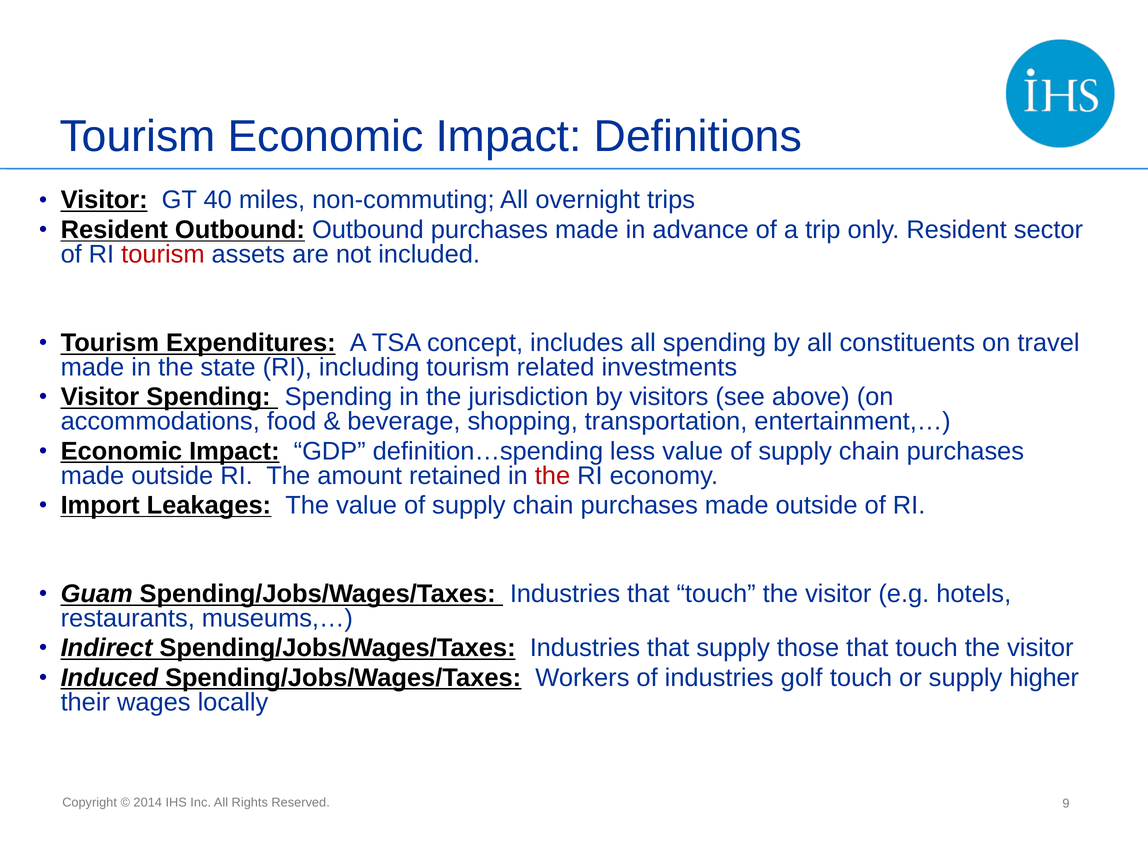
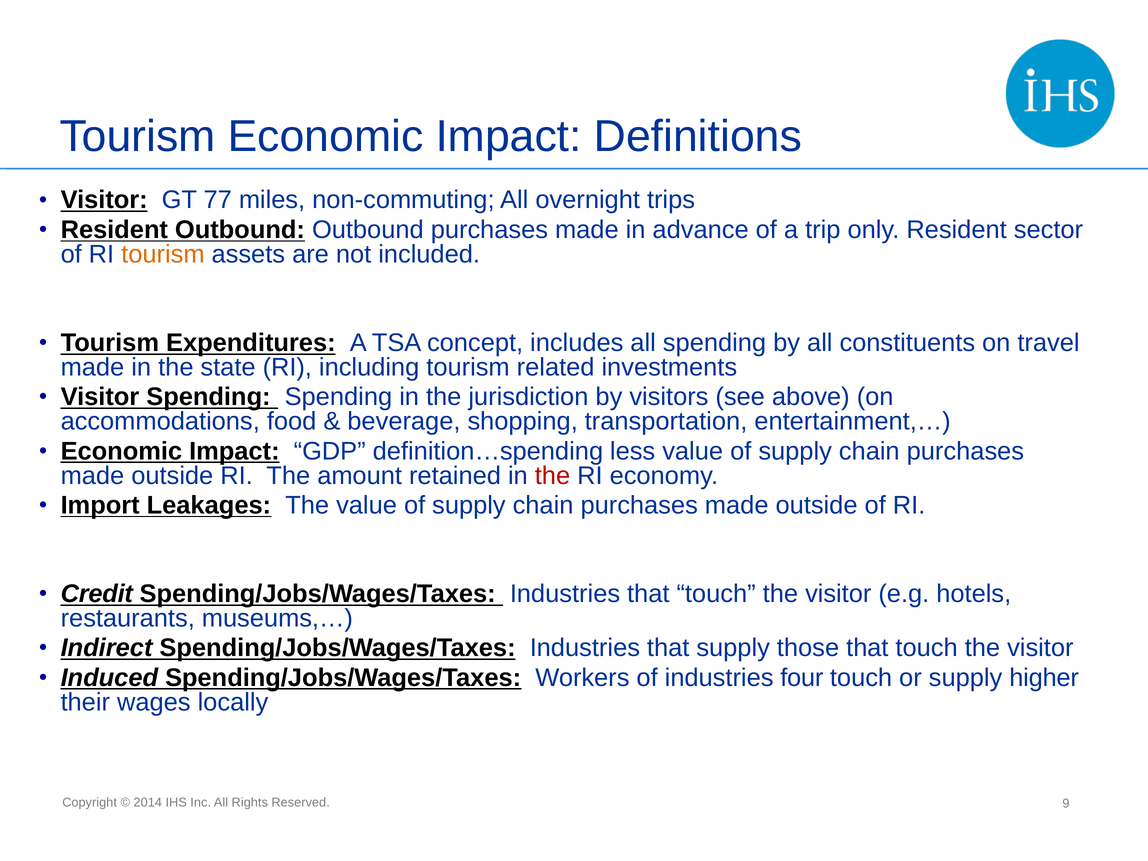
40: 40 -> 77
tourism at (163, 254) colour: red -> orange
Guam: Guam -> Credit
golf: golf -> four
